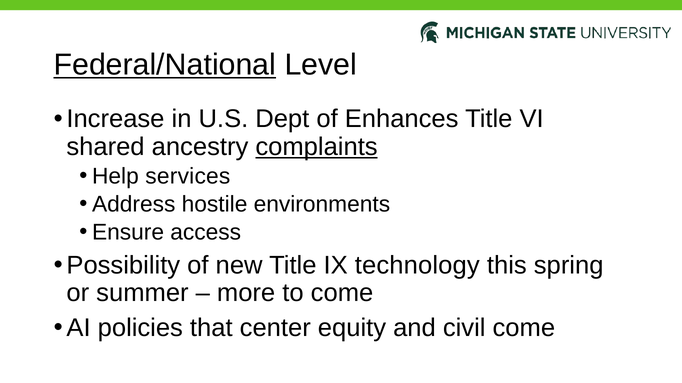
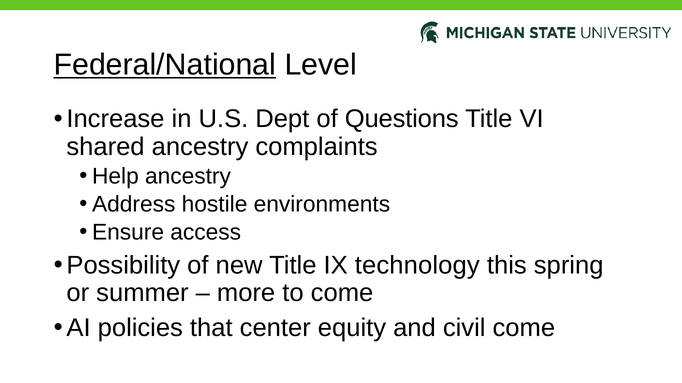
Enhances: Enhances -> Questions
complaints underline: present -> none
Help services: services -> ancestry
